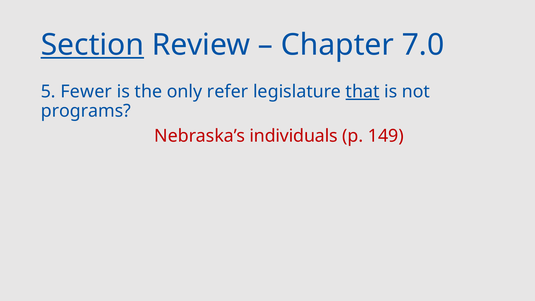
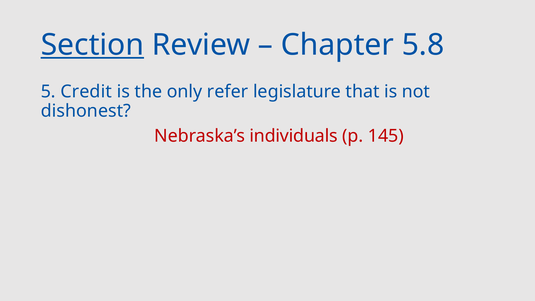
7.0: 7.0 -> 5.8
Fewer: Fewer -> Credit
that underline: present -> none
programs: programs -> dishonest
149: 149 -> 145
